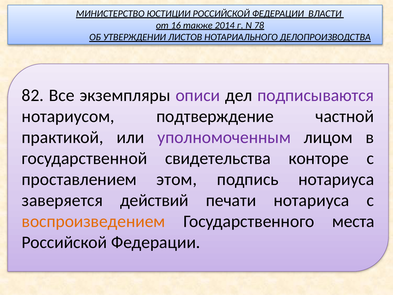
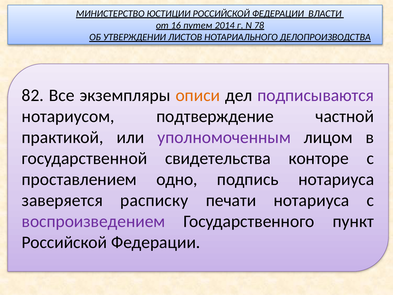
также: также -> путем
описи colour: purple -> orange
этом: этом -> одно
действий: действий -> расписку
воспроизведением colour: orange -> purple
места: места -> пункт
